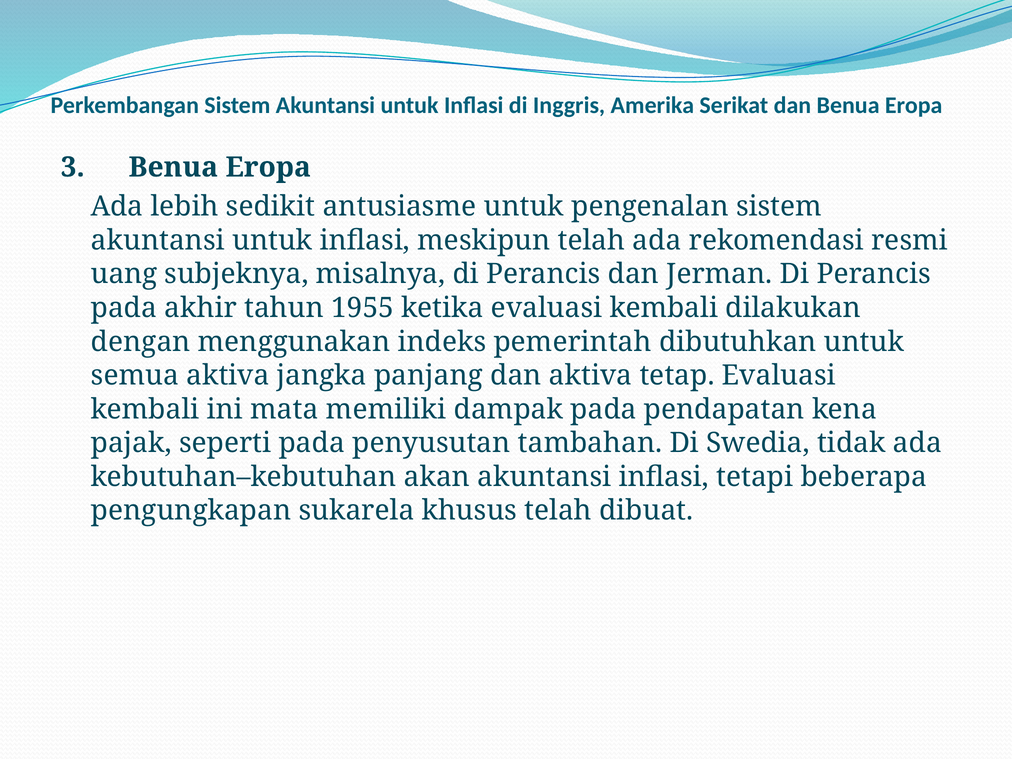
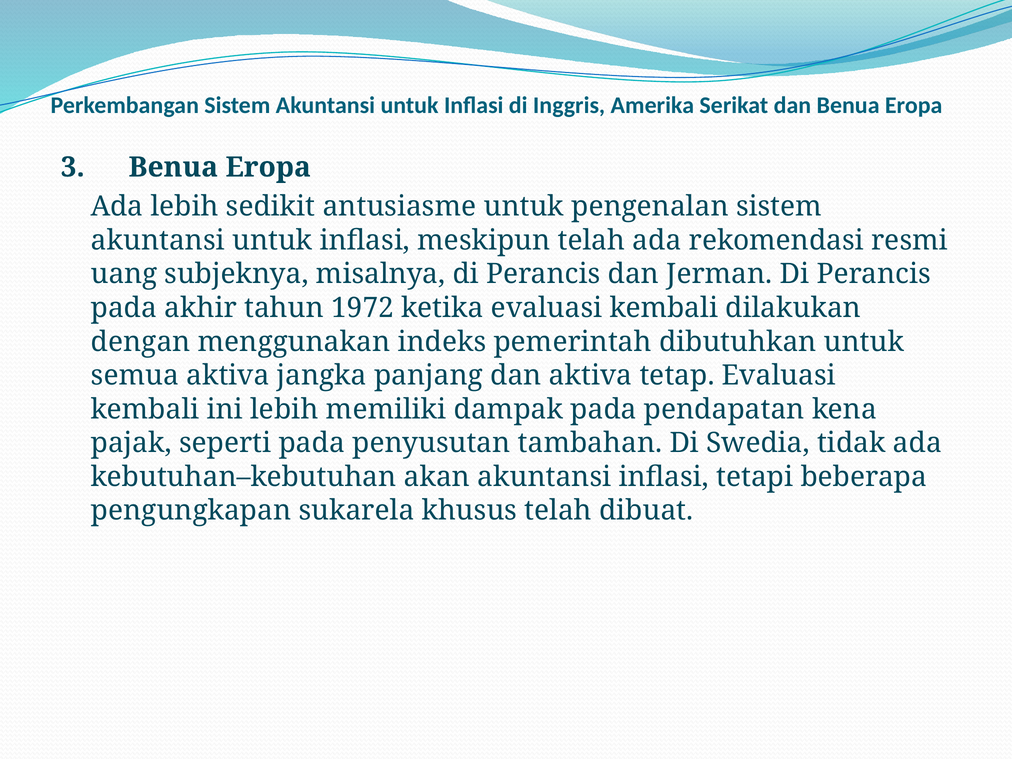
1955: 1955 -> 1972
ini mata: mata -> lebih
